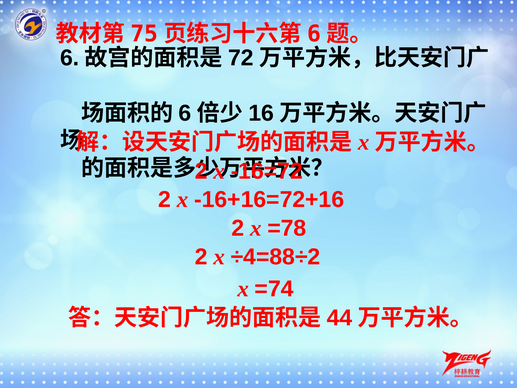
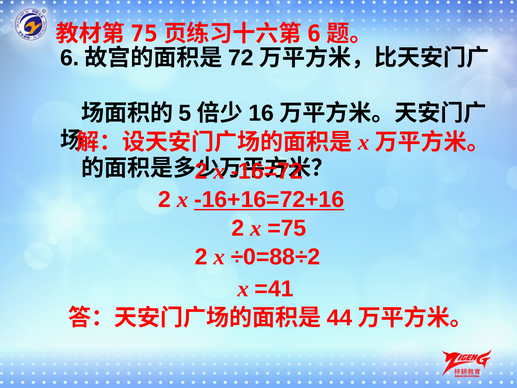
6 at (185, 113): 6 -> 5
-16+16=72+16 underline: none -> present
=78: =78 -> =75
÷4=88÷2: ÷4=88÷2 -> ÷0=88÷2
=74: =74 -> =41
